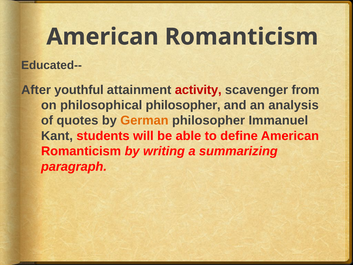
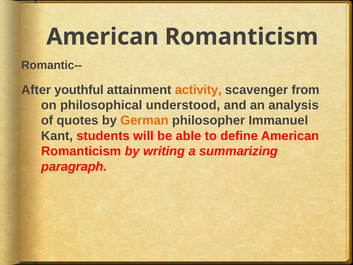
Educated--: Educated-- -> Romantic--
activity colour: red -> orange
philosophical philosopher: philosopher -> understood
